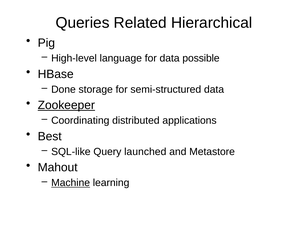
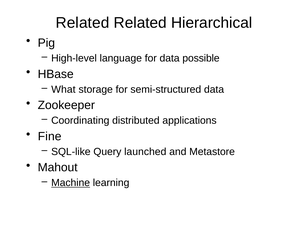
Queries at (83, 23): Queries -> Related
Done: Done -> What
Zookeeper underline: present -> none
Best: Best -> Fine
